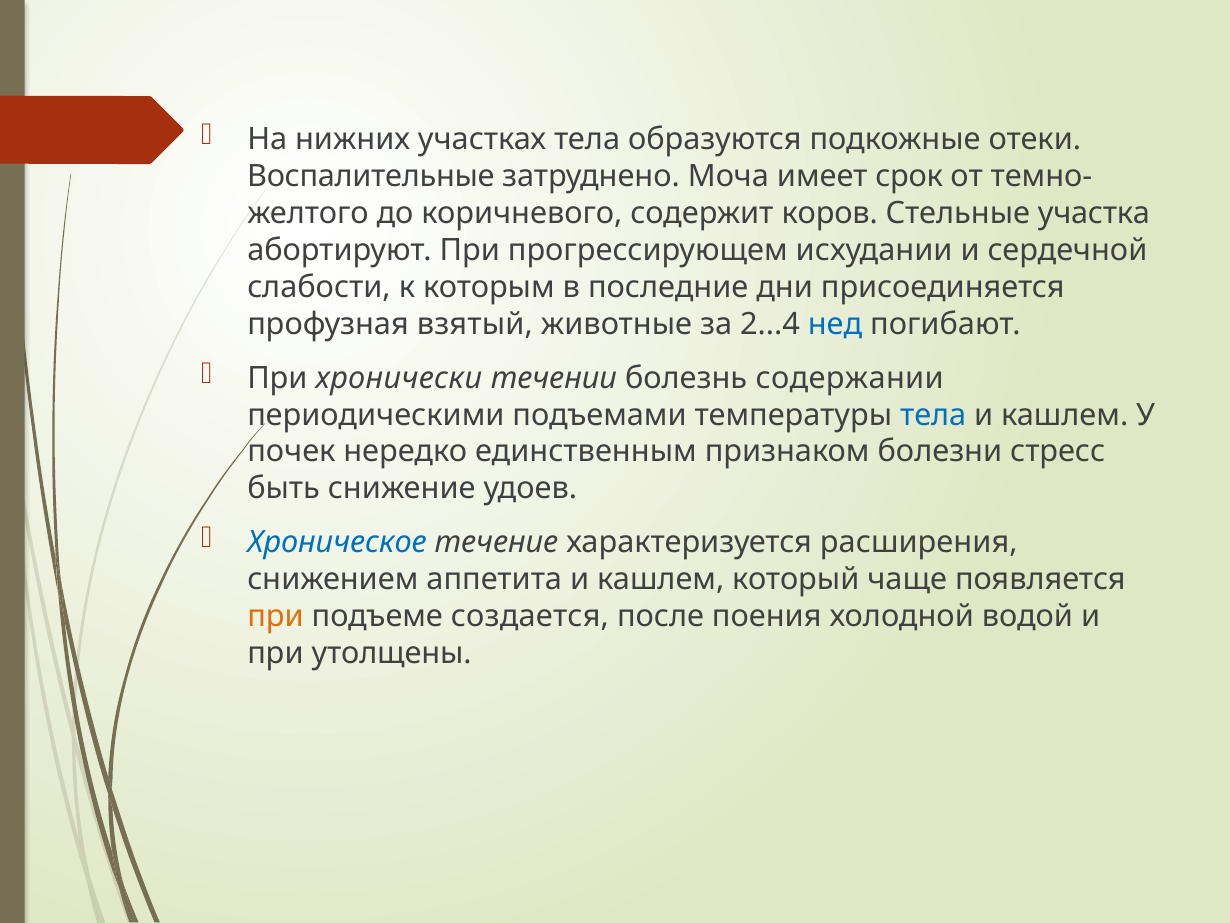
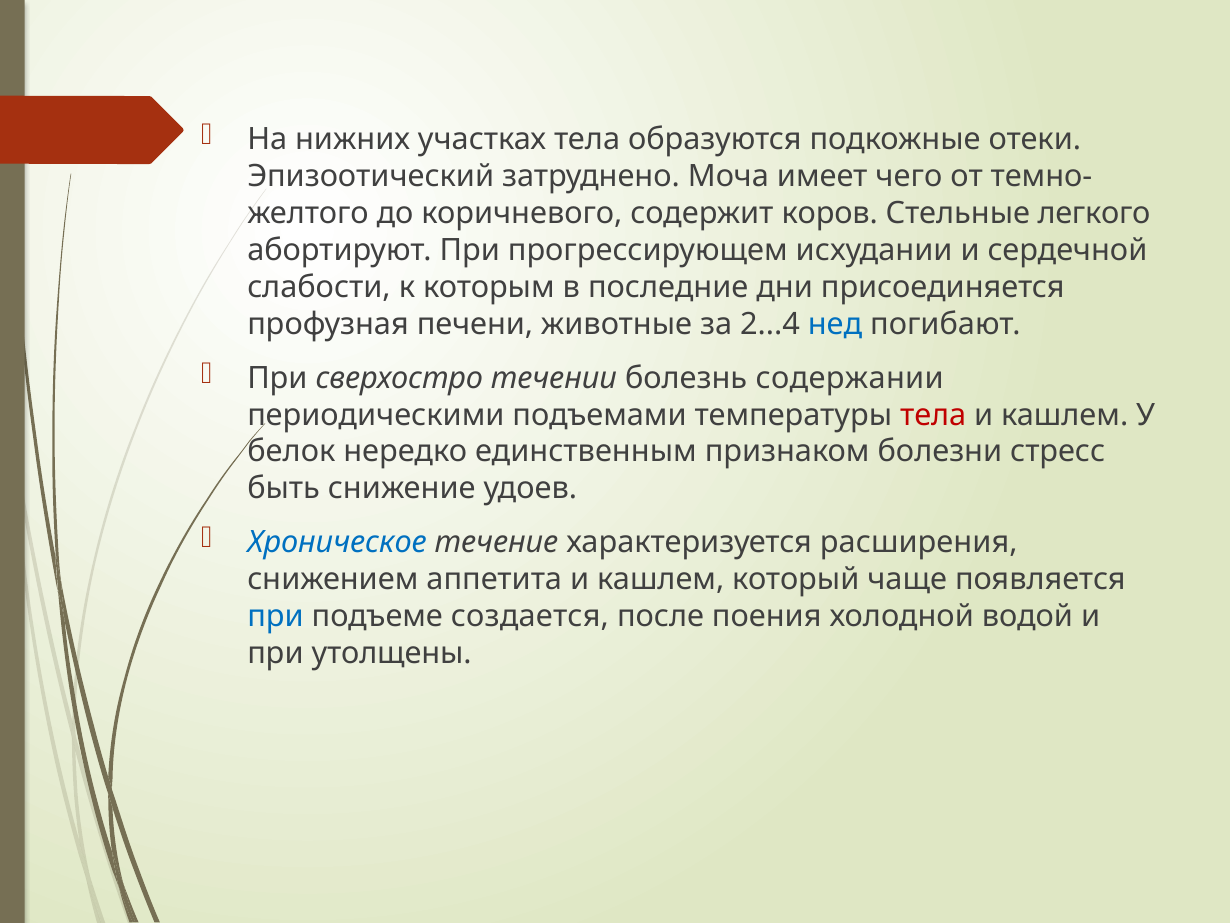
Воспалительные: Воспалительные -> Эпизоотический
срок: срок -> чего
участка: участка -> легкого
взятый: взятый -> печени
хронически: хронически -> сверхостро
тела at (933, 415) colour: blue -> red
почек: почек -> белок
при at (275, 616) colour: orange -> blue
